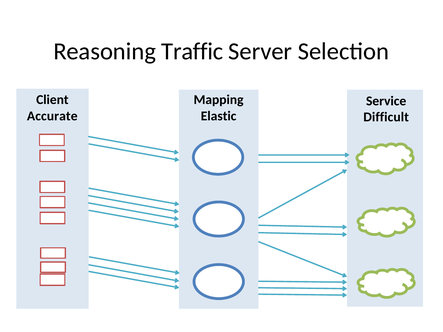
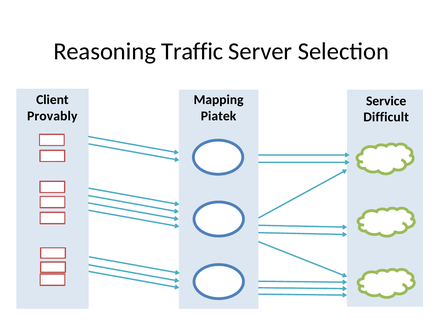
Accurate: Accurate -> Provably
Elastic: Elastic -> Piatek
